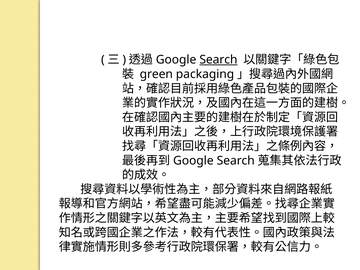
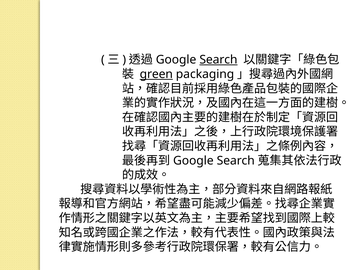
green underline: none -> present
